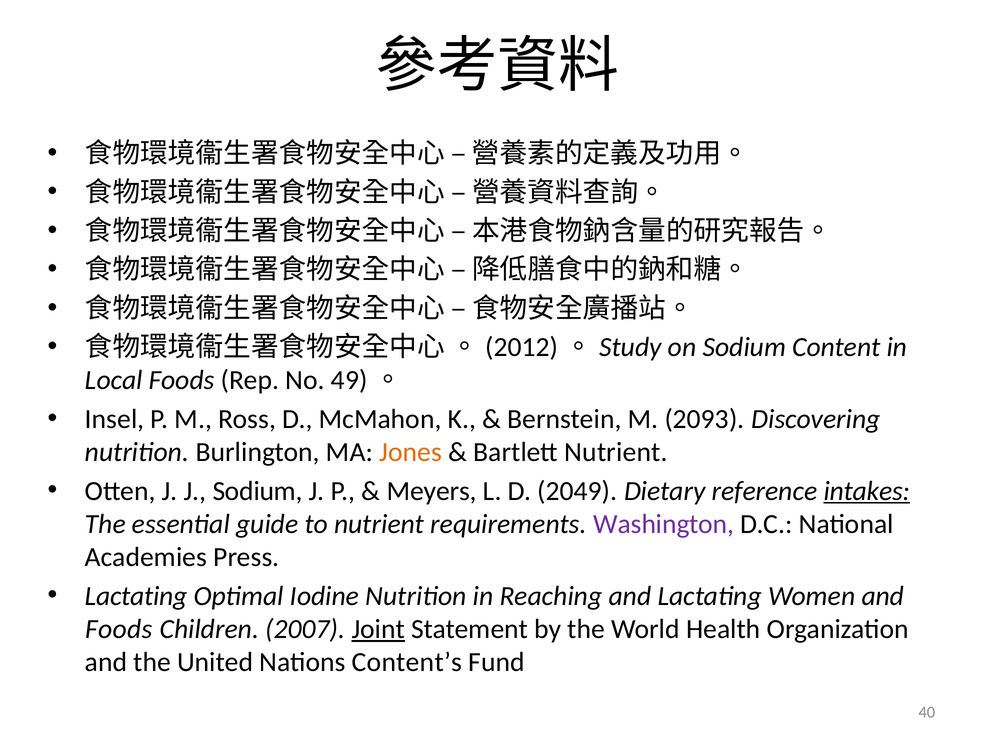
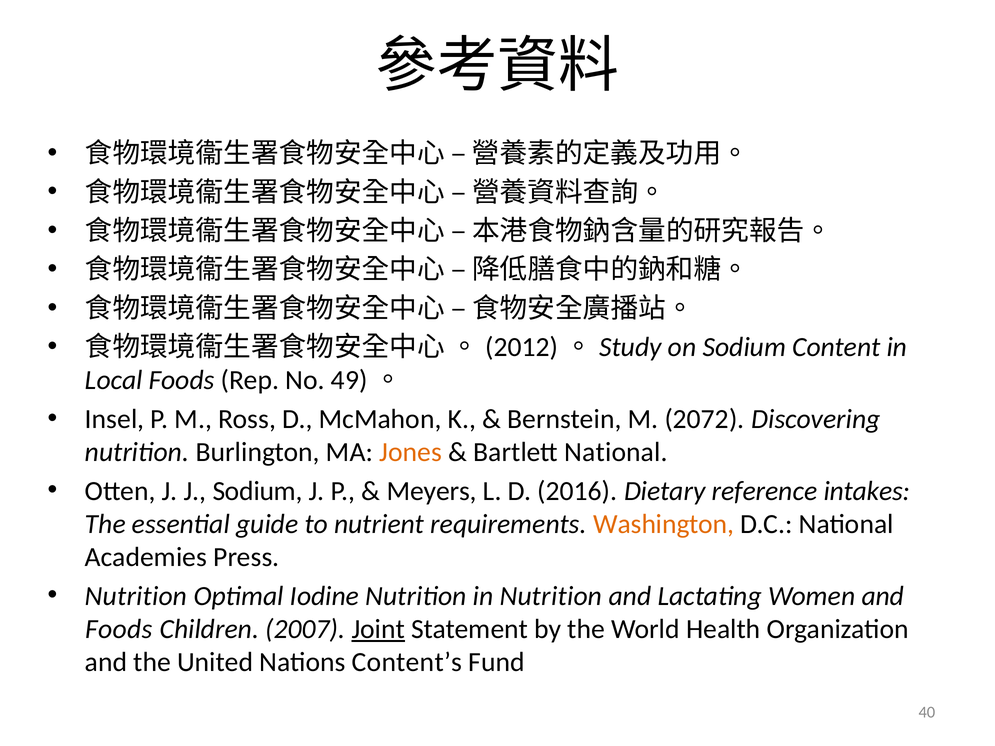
2093: 2093 -> 2072
Bartlett Nutrient: Nutrient -> National
2049: 2049 -> 2016
intakes underline: present -> none
Washington colour: purple -> orange
Lactating at (136, 596): Lactating -> Nutrition
in Reaching: Reaching -> Nutrition
